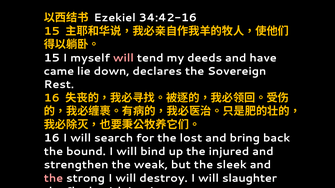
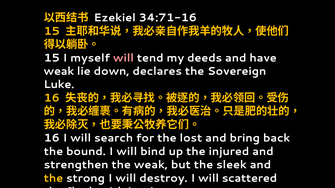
34:42-16: 34:42-16 -> 34:71-16
came at (59, 71): came -> weak
Rest: Rest -> Luke
the at (53, 179) colour: pink -> yellow
slaughter: slaughter -> scattered
